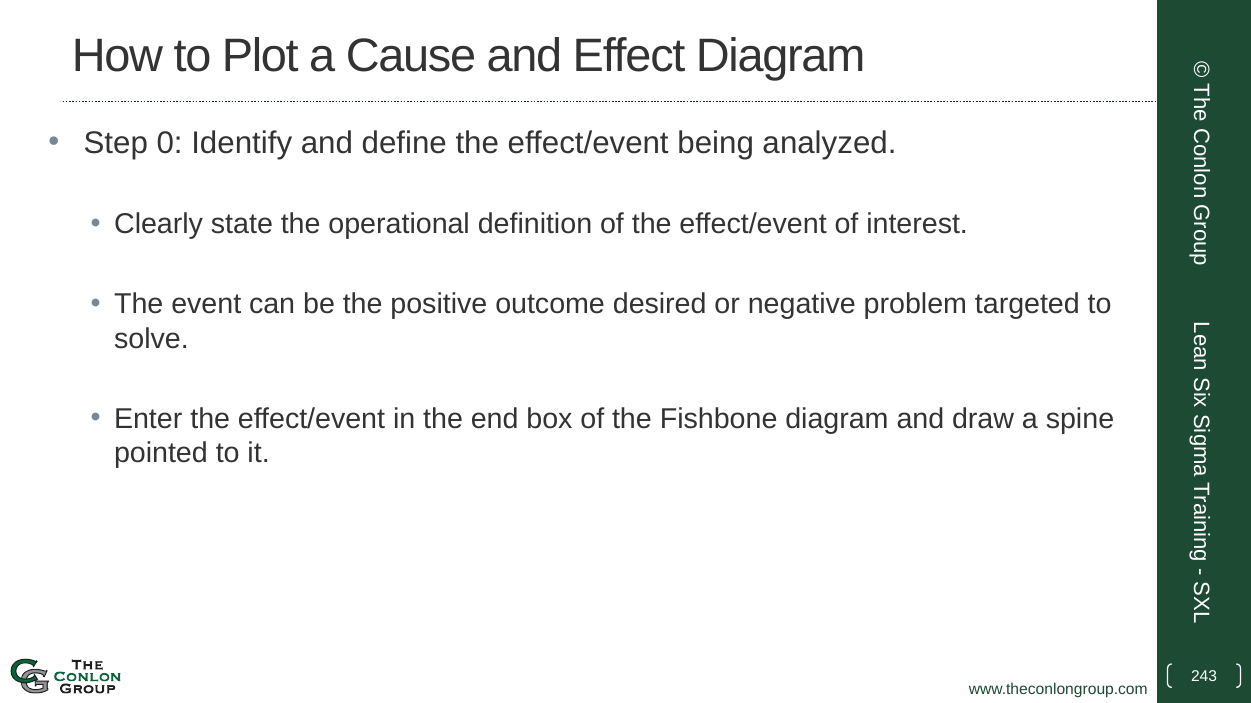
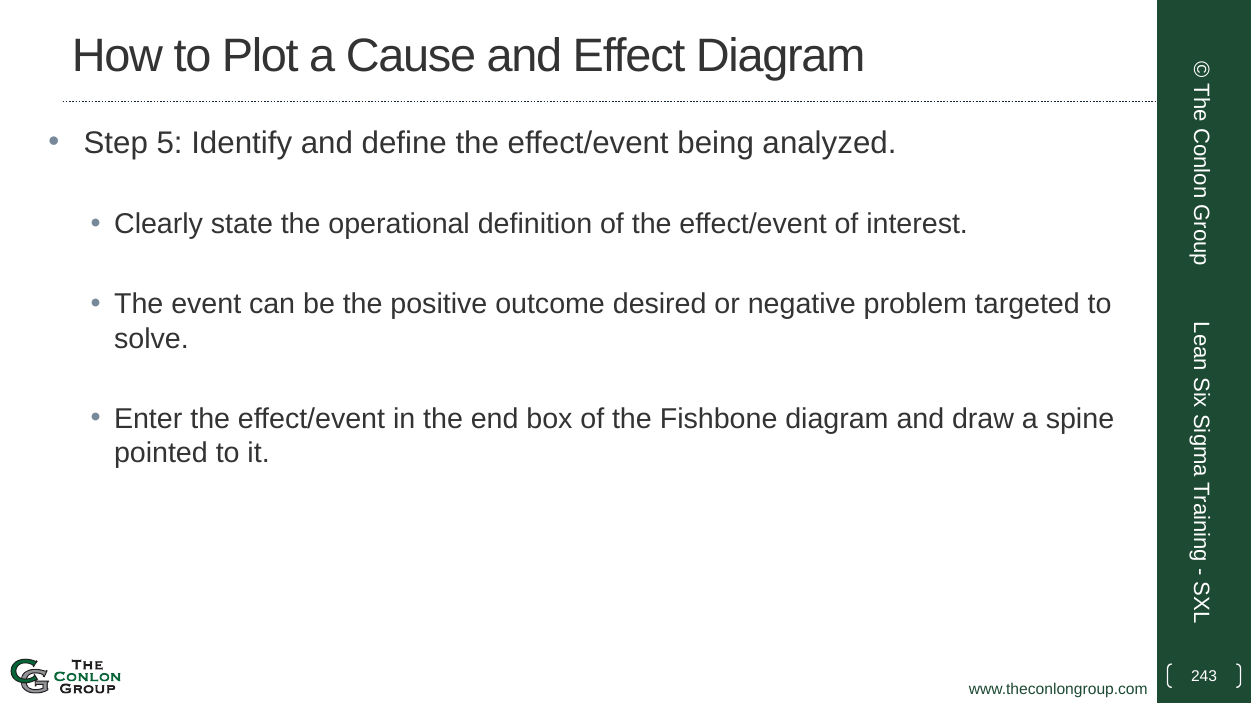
0: 0 -> 5
